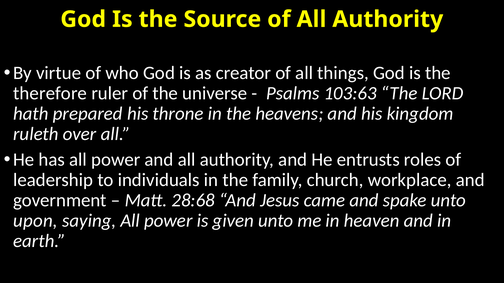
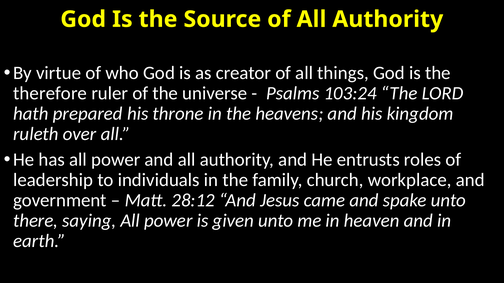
103:63: 103:63 -> 103:24
28:68: 28:68 -> 28:12
upon: upon -> there
